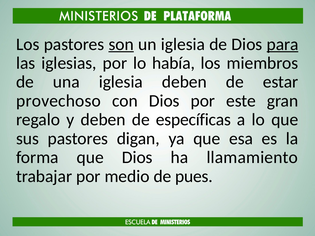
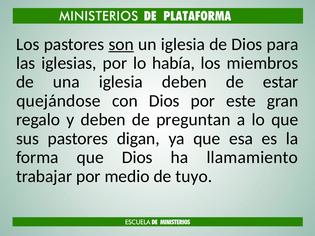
para underline: present -> none
provechoso: provechoso -> quejándose
específicas: específicas -> preguntan
pues: pues -> tuyo
